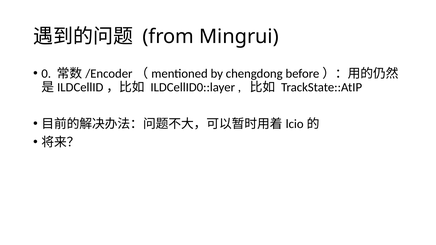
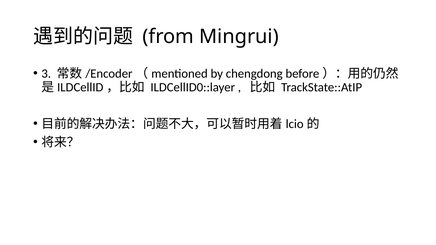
0: 0 -> 3
